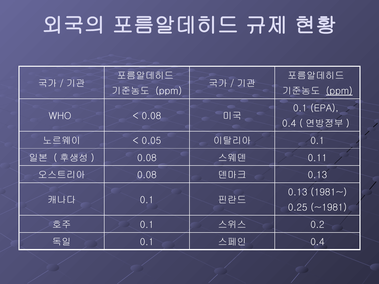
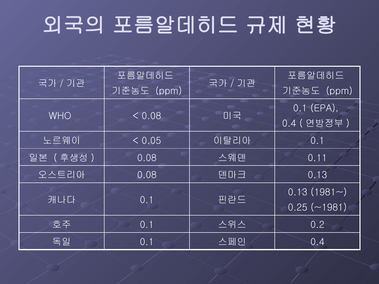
ppm at (339, 91) underline: present -> none
